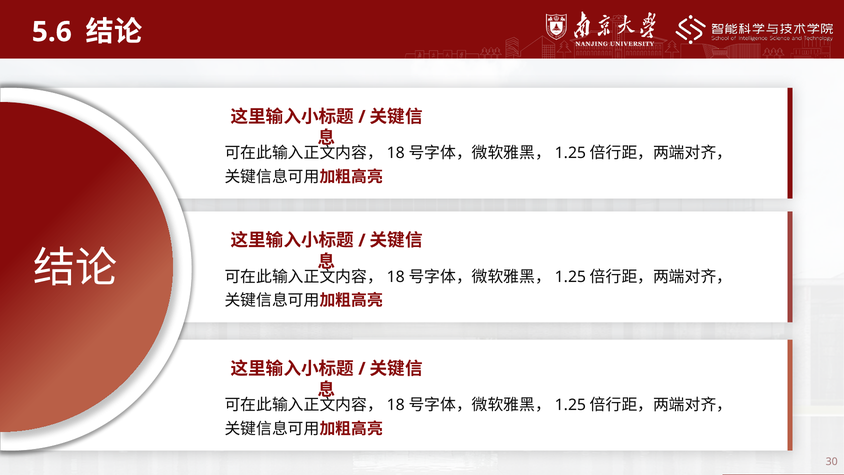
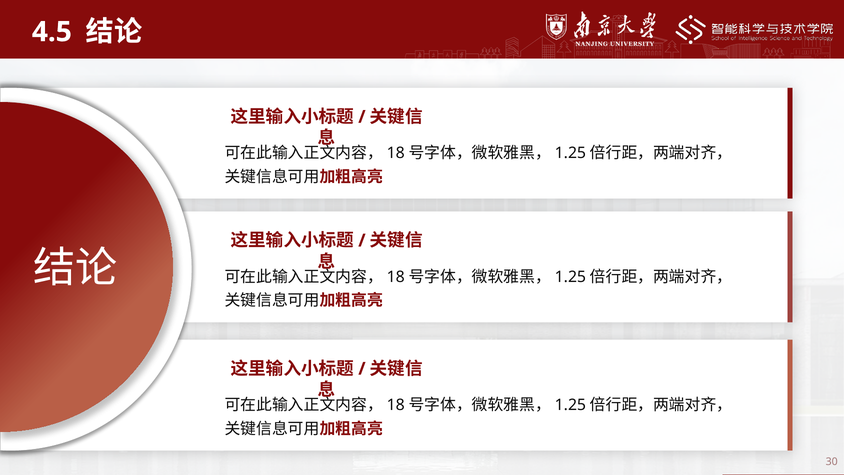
5.6: 5.6 -> 4.5
